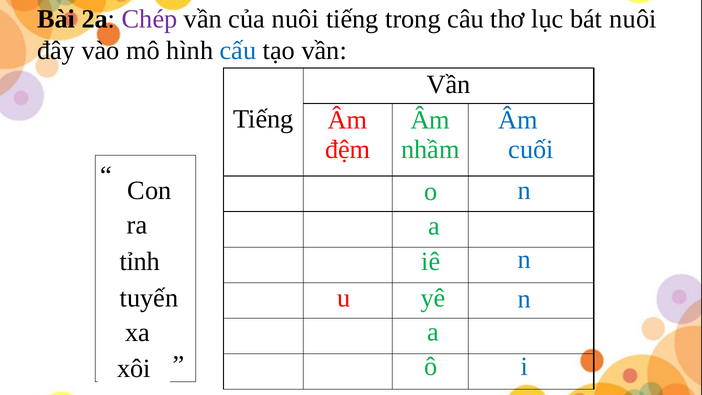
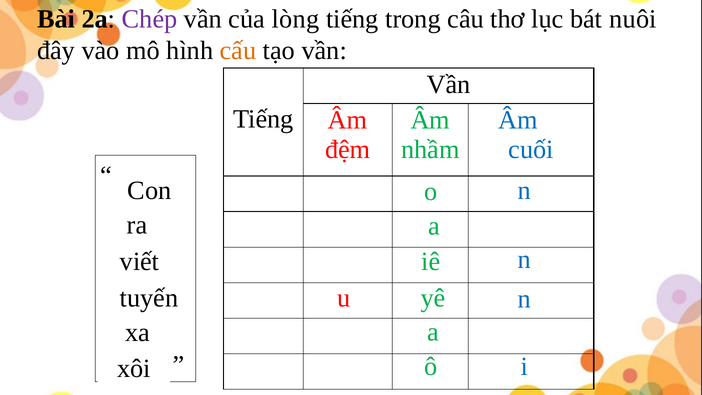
của nuôi: nuôi -> lòng
cấu colour: blue -> orange
tỉnh: tỉnh -> viết
